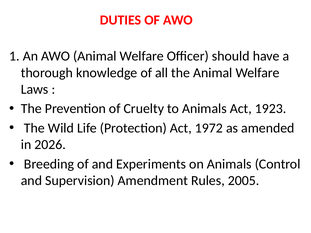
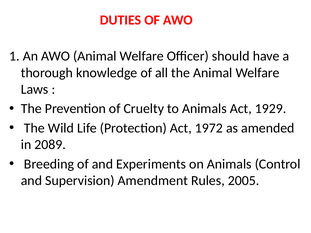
1923: 1923 -> 1929
2026: 2026 -> 2089
